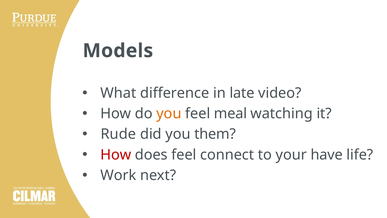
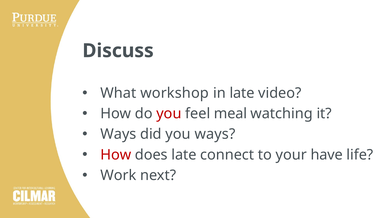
Models: Models -> Discuss
difference: difference -> workshop
you at (169, 113) colour: orange -> red
Rude at (118, 134): Rude -> Ways
you them: them -> ways
does feel: feel -> late
